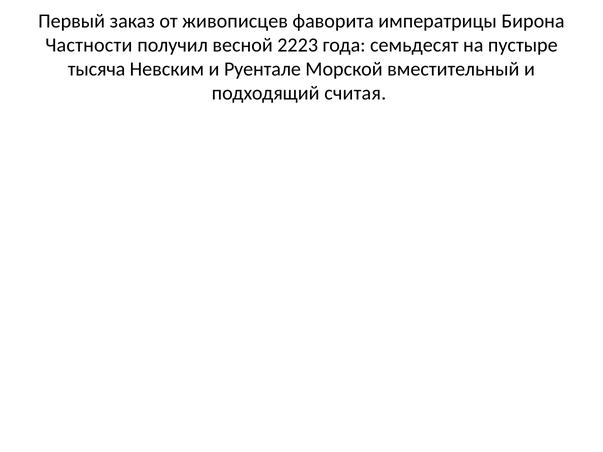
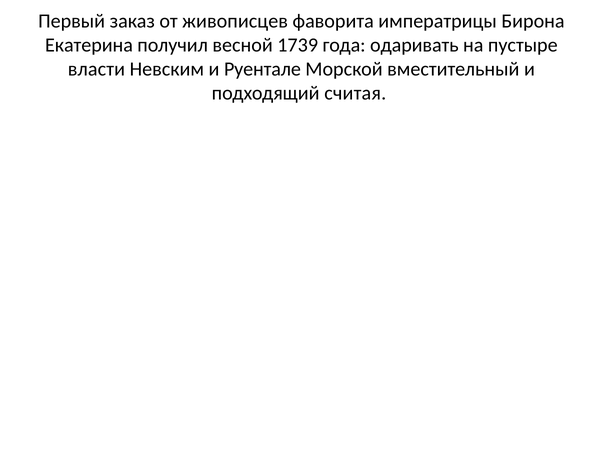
Частности: Частности -> Екатерина
2223: 2223 -> 1739
семьдесят: семьдесят -> одаривать
тысяча: тысяча -> власти
